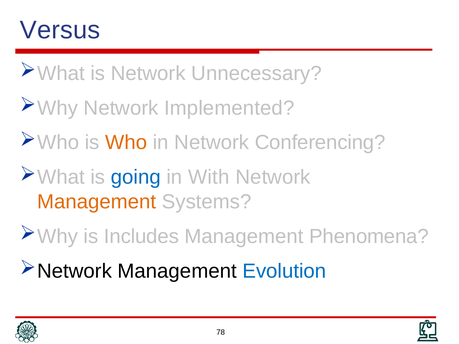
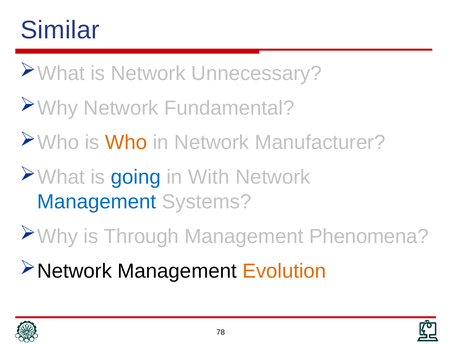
Versus: Versus -> Similar
Implemented: Implemented -> Fundamental
Conferencing: Conferencing -> Manufacturer
Management at (97, 202) colour: orange -> blue
Includes: Includes -> Through
Evolution colour: blue -> orange
